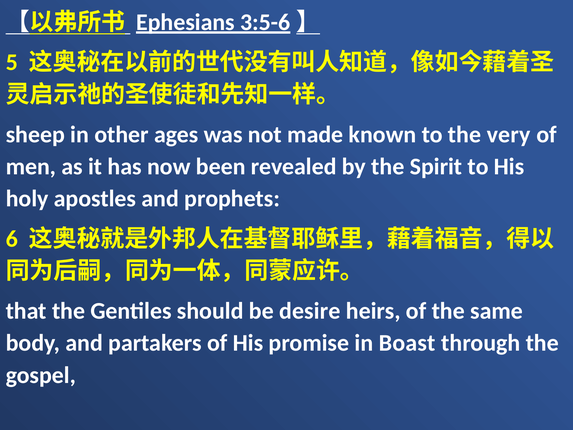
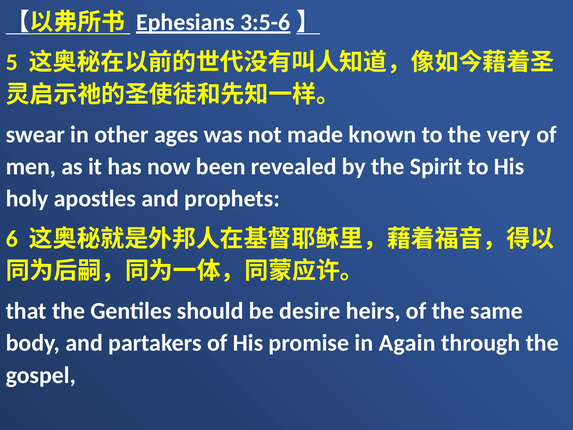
sheep: sheep -> swear
Boast: Boast -> Again
